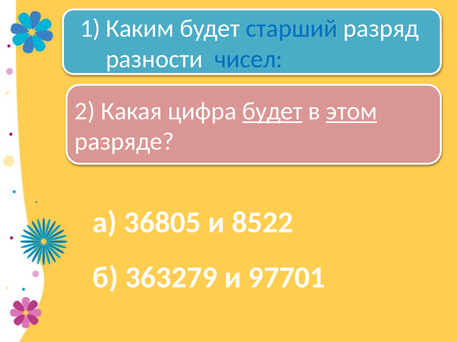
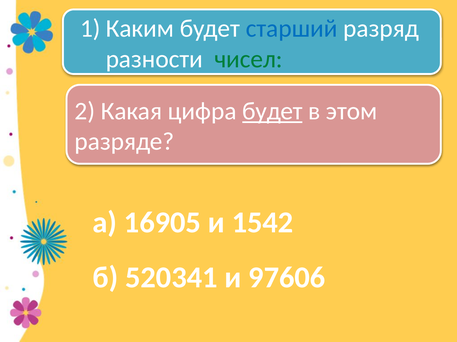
чисел colour: blue -> green
этом underline: present -> none
36805: 36805 -> 16905
8522: 8522 -> 1542
363279: 363279 -> 520341
97701: 97701 -> 97606
